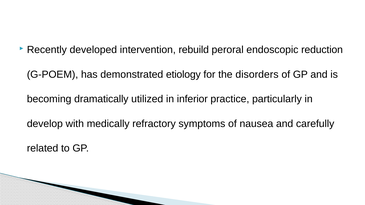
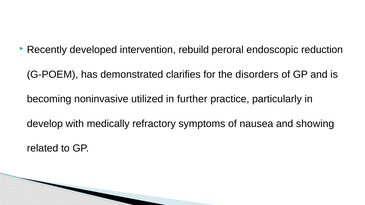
etiology: etiology -> clarifies
dramatically: dramatically -> noninvasive
inferior: inferior -> further
carefully: carefully -> showing
